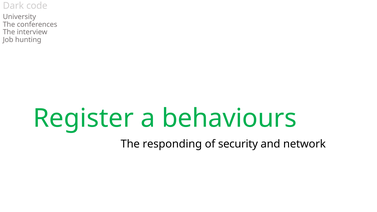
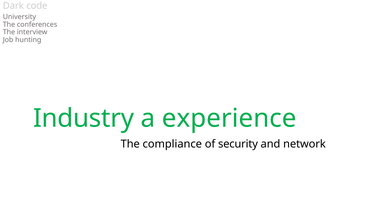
Register: Register -> Industry
behaviours: behaviours -> experience
responding: responding -> compliance
